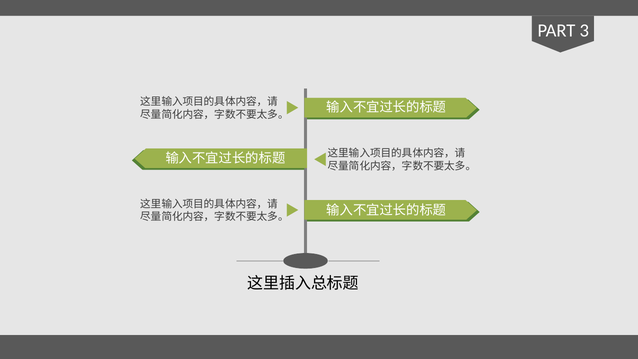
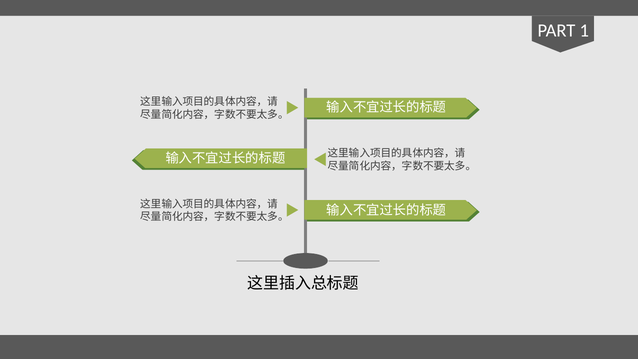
3: 3 -> 1
